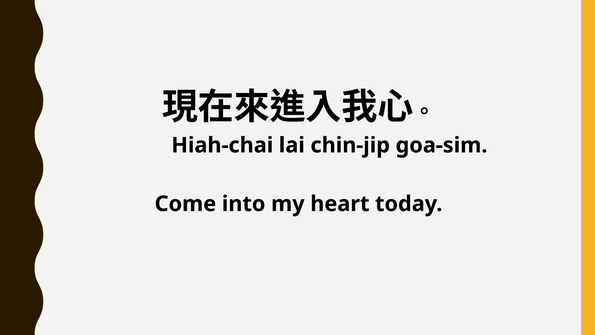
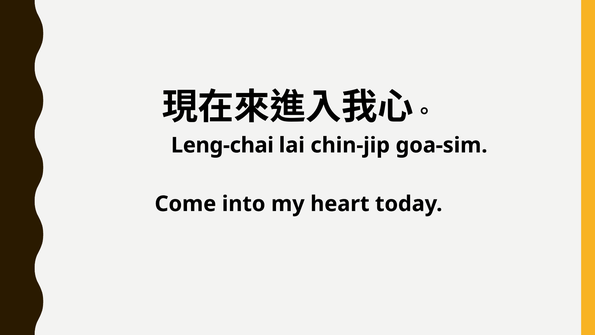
Hiah-chai: Hiah-chai -> Leng-chai
